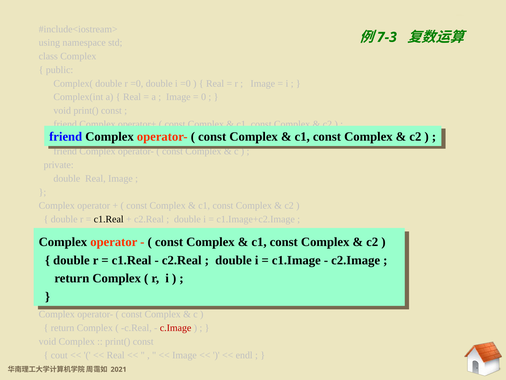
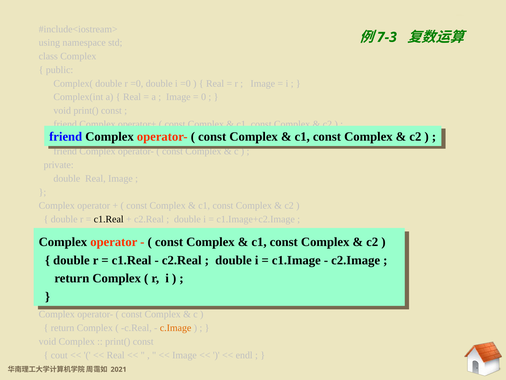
c.Image colour: red -> orange
